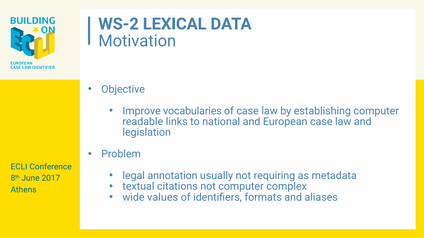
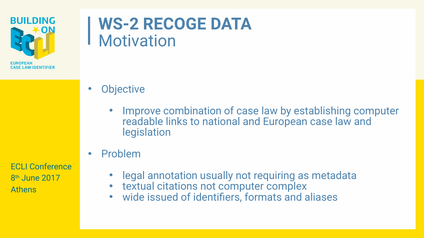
LEXICAL: LEXICAL -> RECOGE
vocabularies: vocabularies -> combination
values: values -> issued
